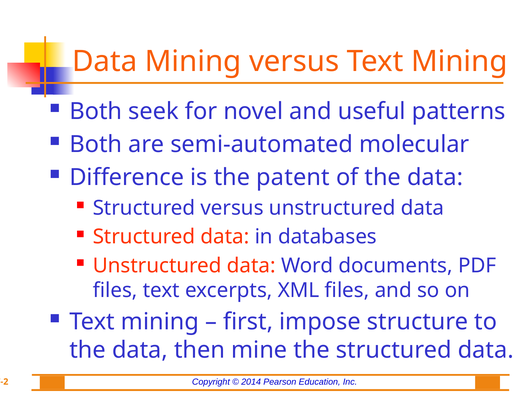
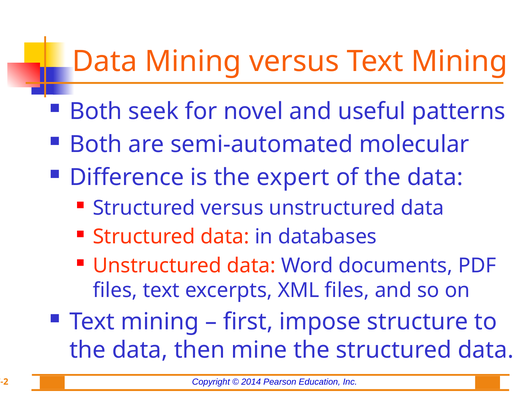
patent: patent -> expert
